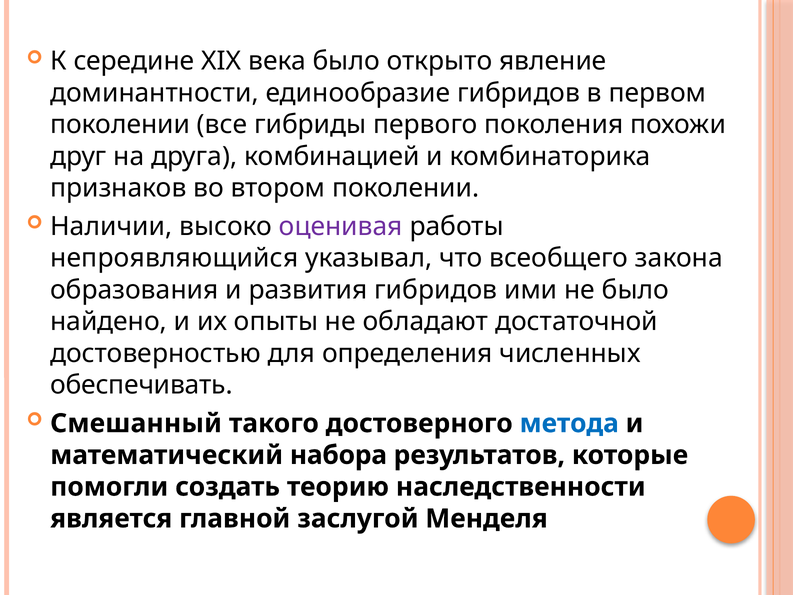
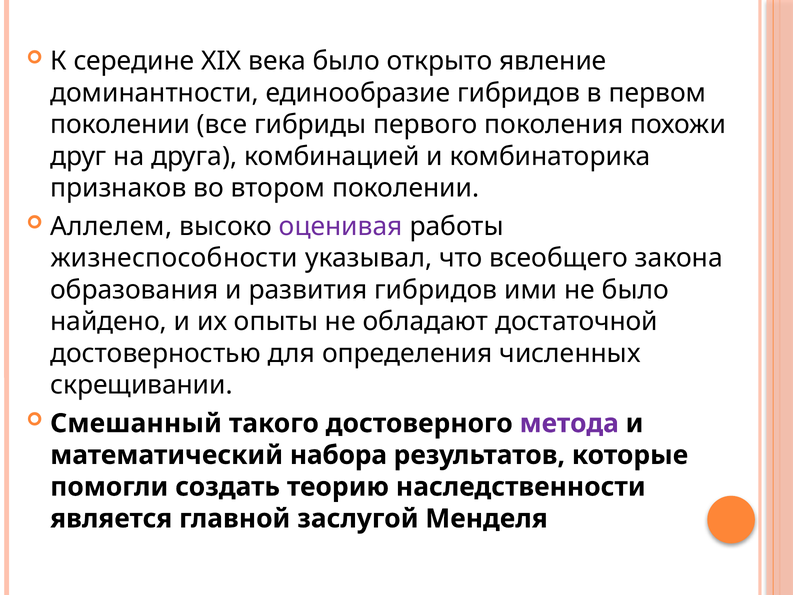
Наличии: Наличии -> Аллелем
непроявляющийся: непроявляющийся -> жизнеспособности
обеспечивать: обеспечивать -> скрещивании
метода colour: blue -> purple
